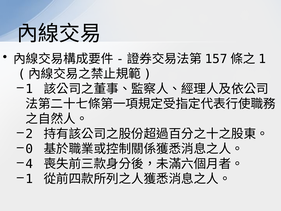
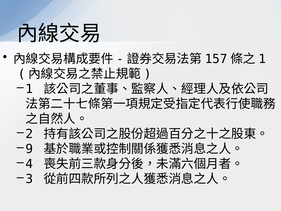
0: 0 -> 9
1 at (29, 179): 1 -> 3
